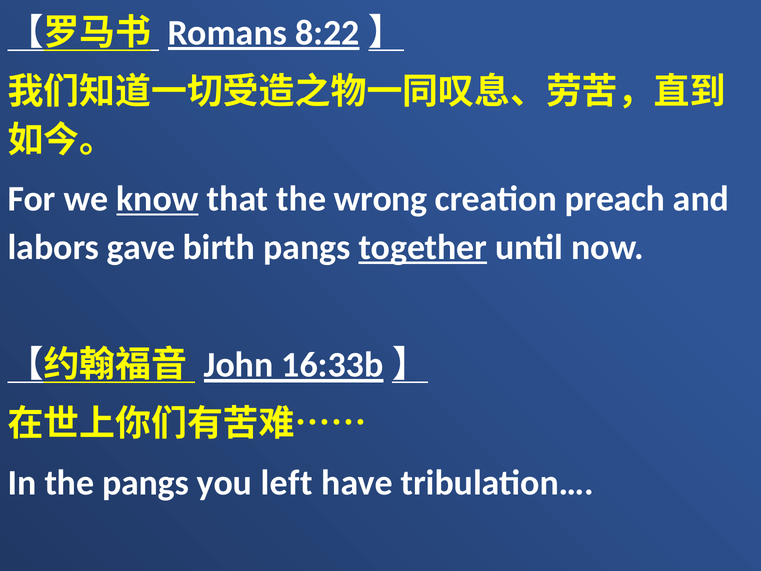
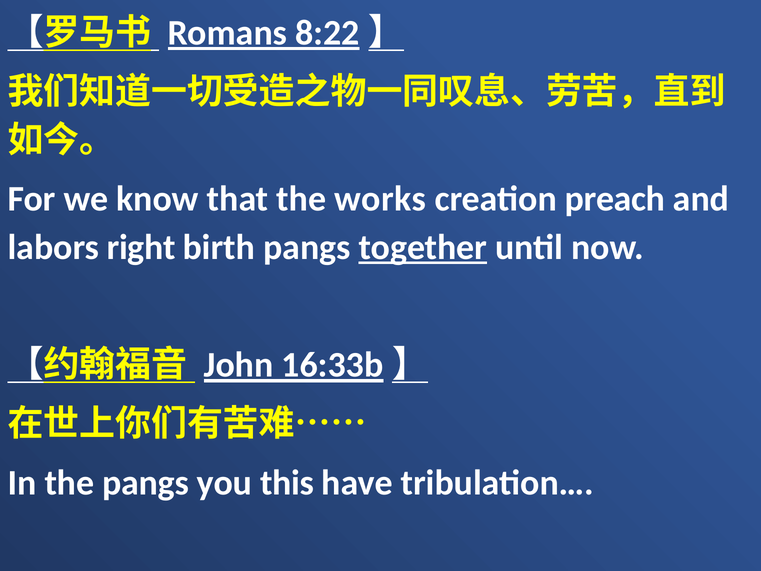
know underline: present -> none
wrong: wrong -> works
gave: gave -> right
left: left -> this
